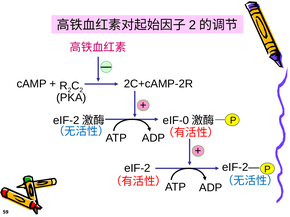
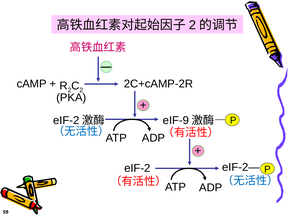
eIF-0: eIF-0 -> eIF-9
